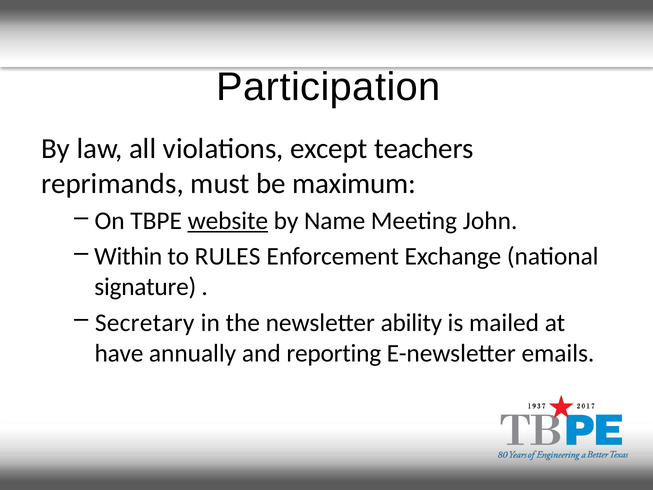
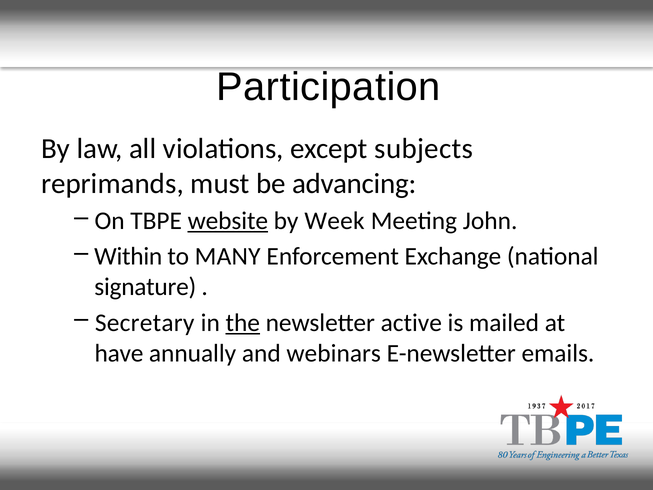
teachers: teachers -> subjects
maximum: maximum -> advancing
Name: Name -> Week
RULES: RULES -> MANY
the underline: none -> present
ability: ability -> active
reporting: reporting -> webinars
